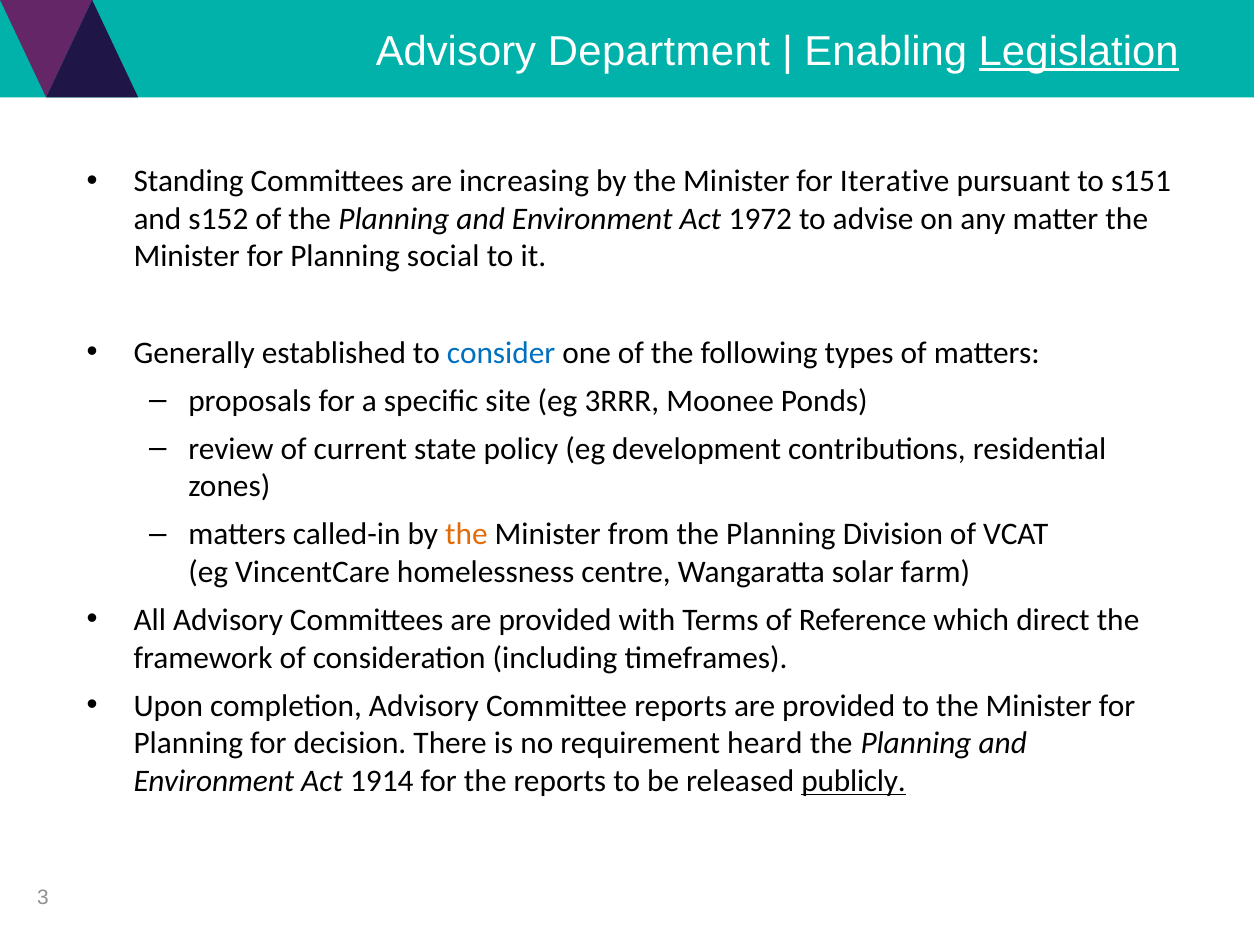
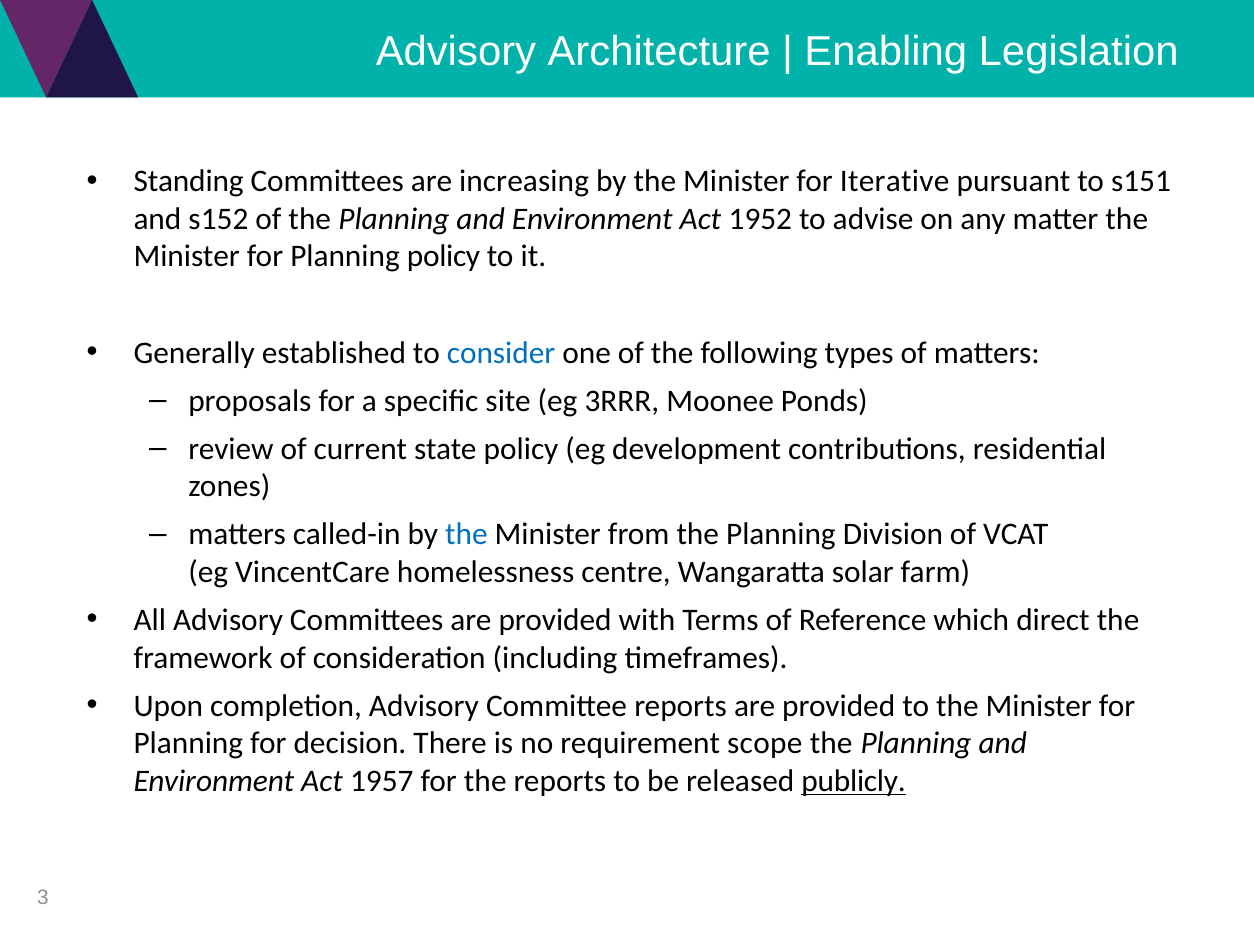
Department: Department -> Architecture
Legislation underline: present -> none
1972: 1972 -> 1952
Planning social: social -> policy
the at (466, 535) colour: orange -> blue
heard: heard -> scope
1914: 1914 -> 1957
